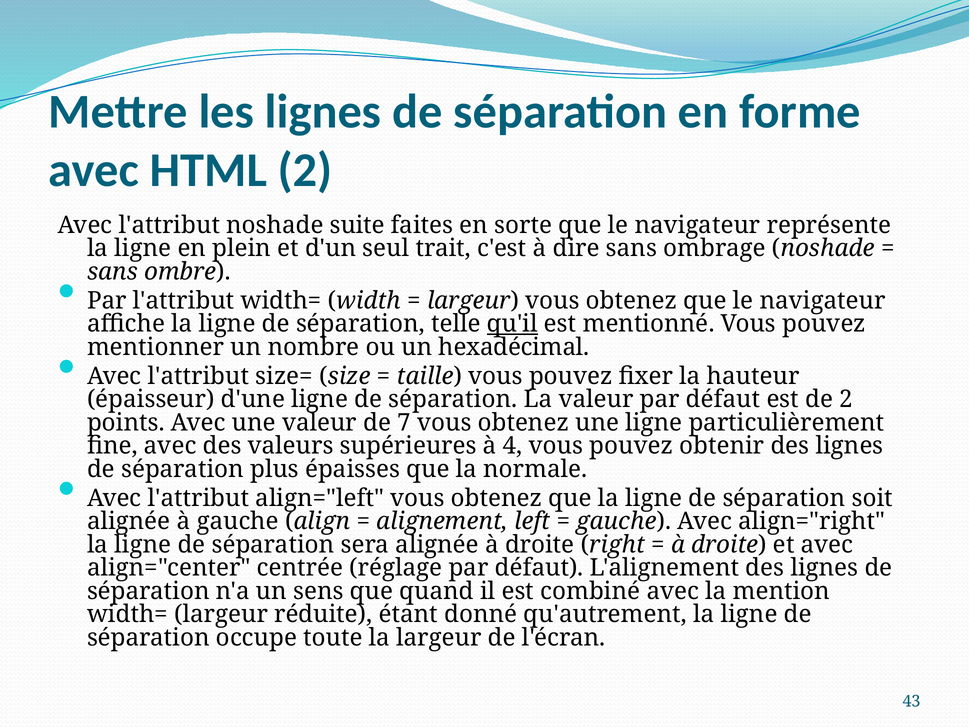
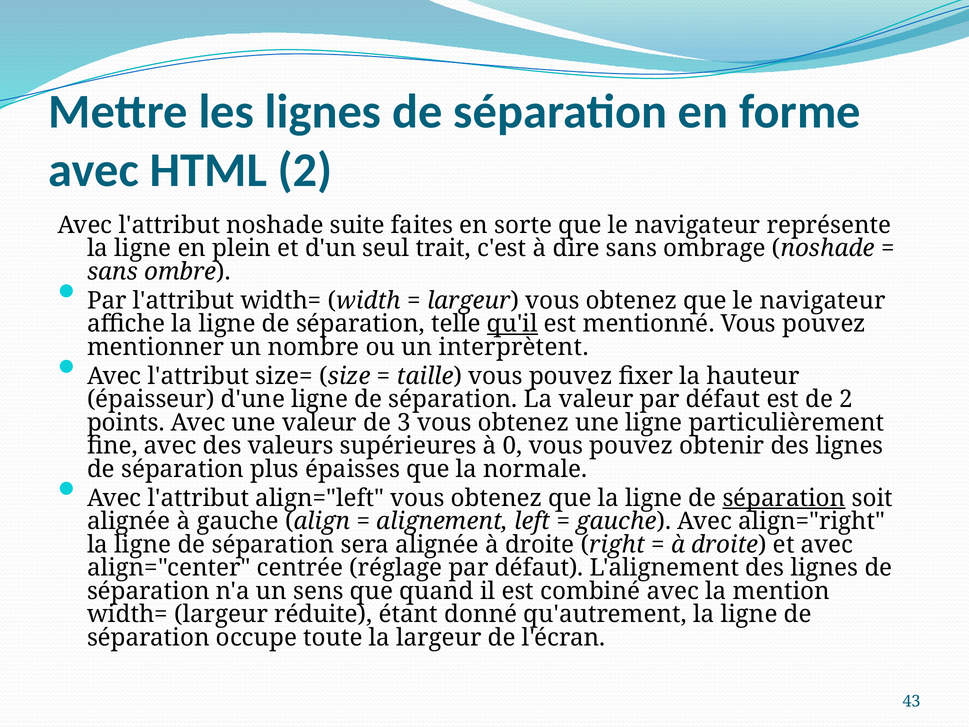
hexadécimal: hexadécimal -> interprètent
7: 7 -> 3
4: 4 -> 0
séparation at (784, 498) underline: none -> present
